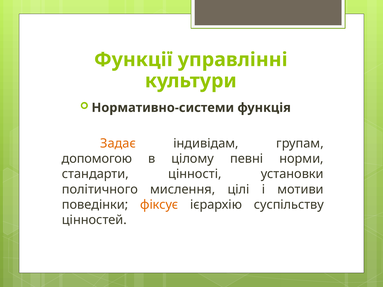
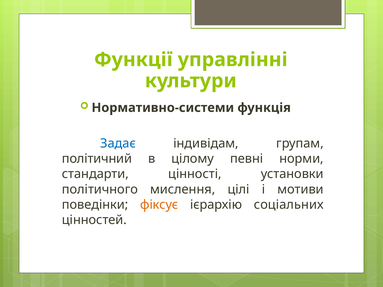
Задає colour: orange -> blue
допомогою: допомогою -> політичний
суспільству: суспільству -> соціальних
